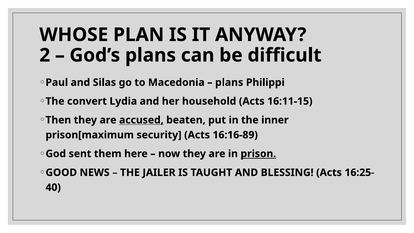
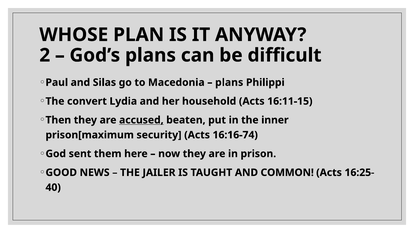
16:16-89: 16:16-89 -> 16:16-74
prison underline: present -> none
BLESSING: BLESSING -> COMMON
